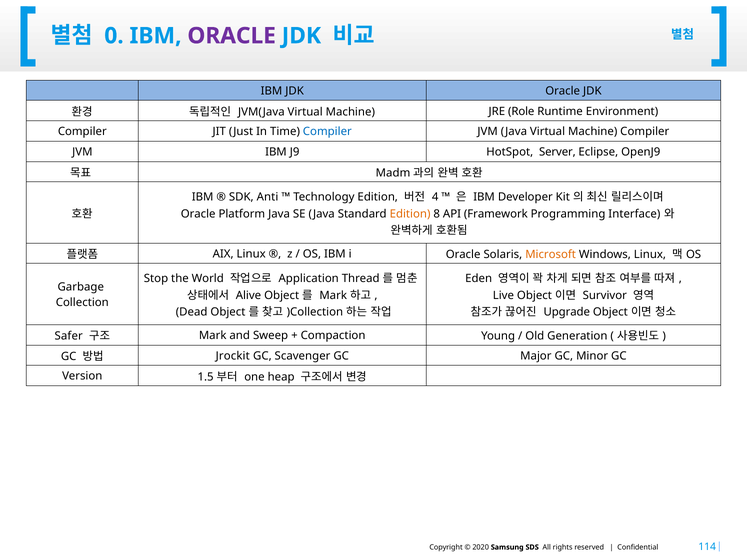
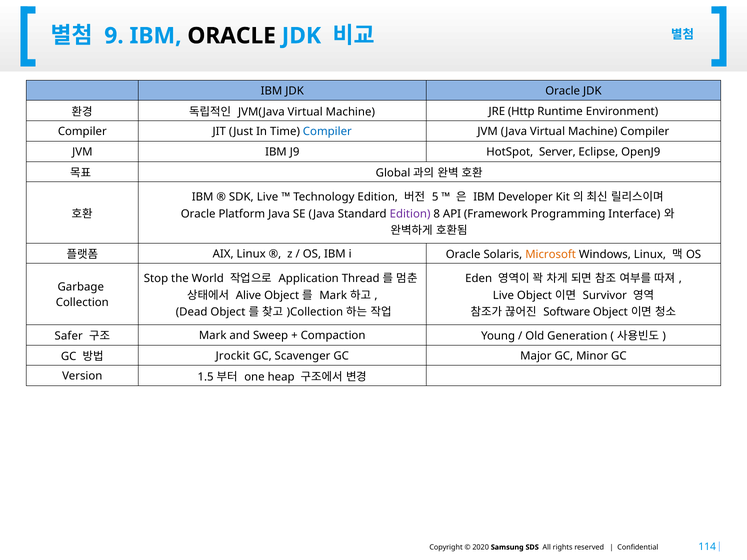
0: 0 -> 9
ORACLE at (232, 36) colour: purple -> black
Role: Role -> Http
Madm: Madm -> Global
SDK Anti: Anti -> Live
4: 4 -> 5
Edition at (410, 214) colour: orange -> purple
Upgrade: Upgrade -> Software
